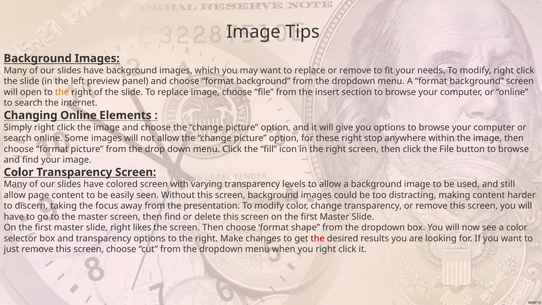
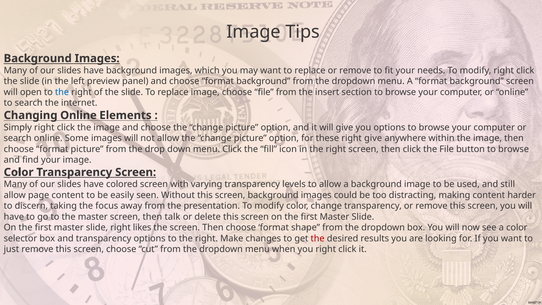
the at (62, 92) colour: orange -> blue
right stop: stop -> give
then find: find -> talk
